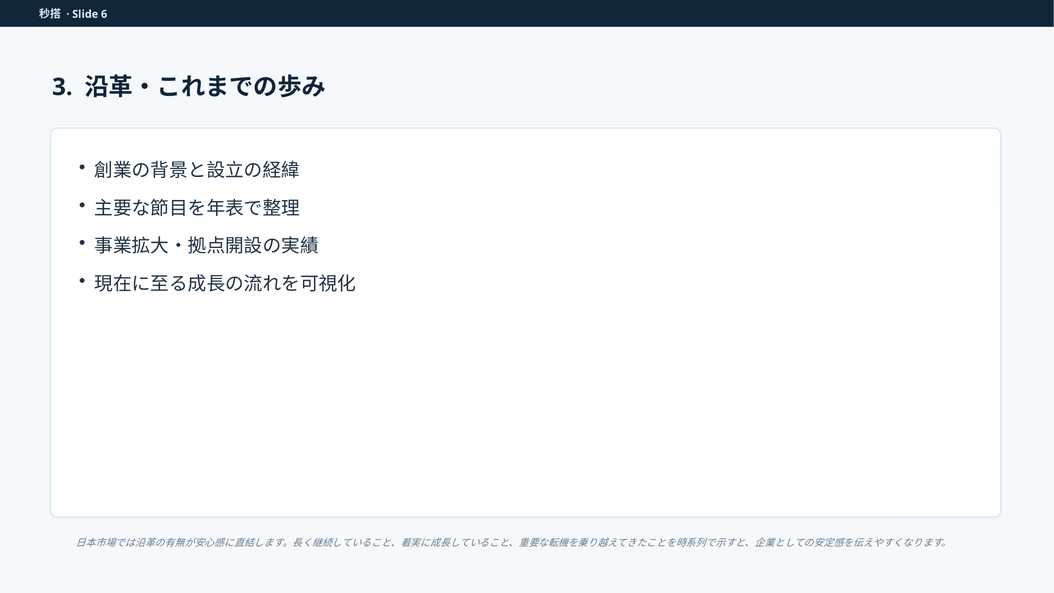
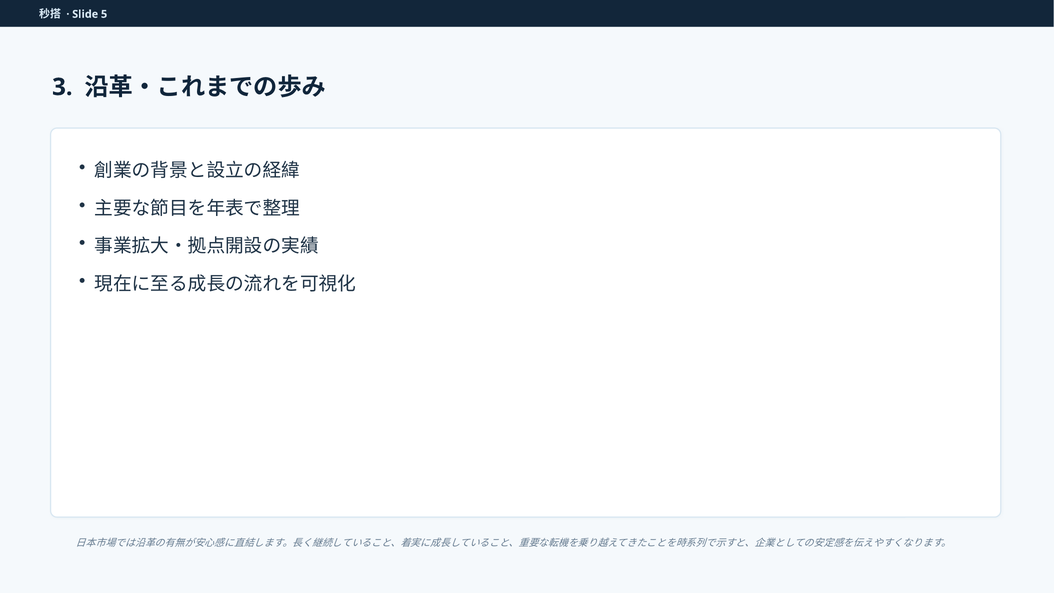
6: 6 -> 5
